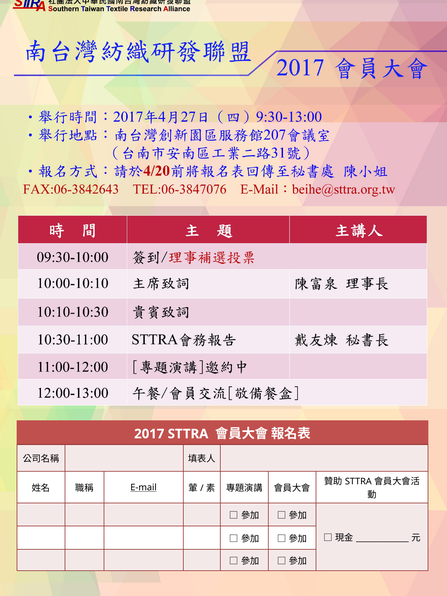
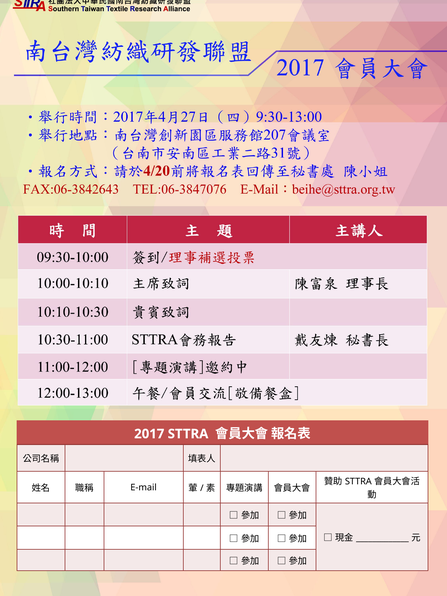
E-mail underline: present -> none
